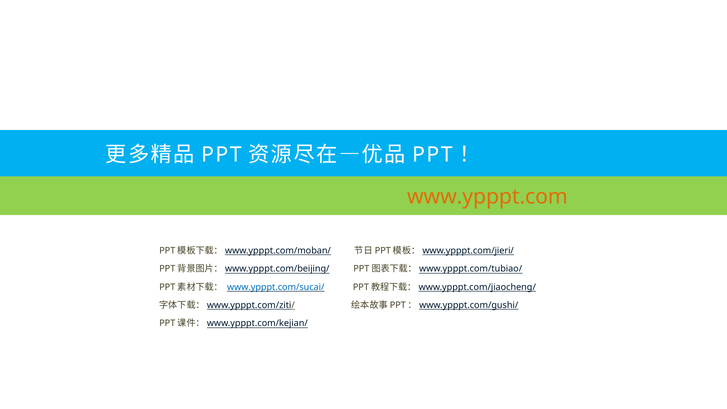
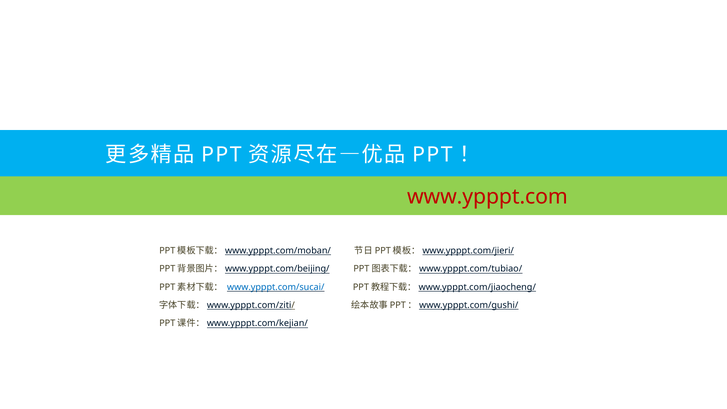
www.ypppt.com colour: orange -> red
